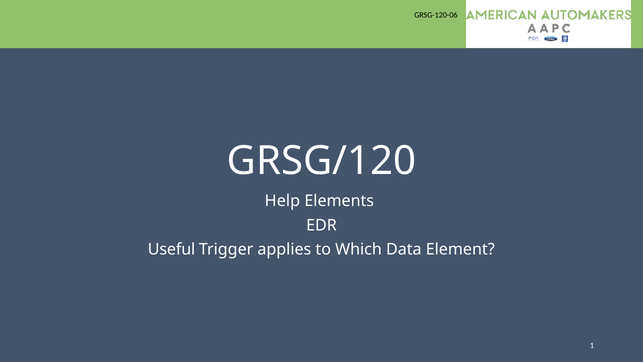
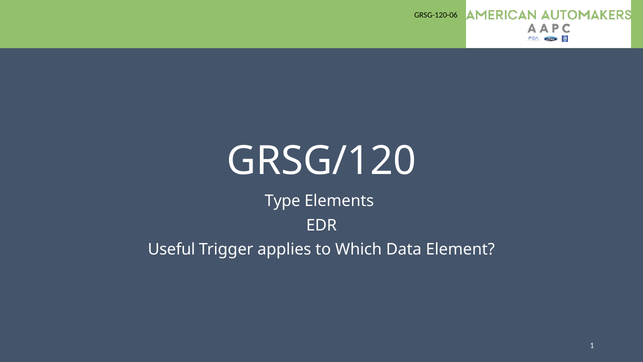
Help: Help -> Type
